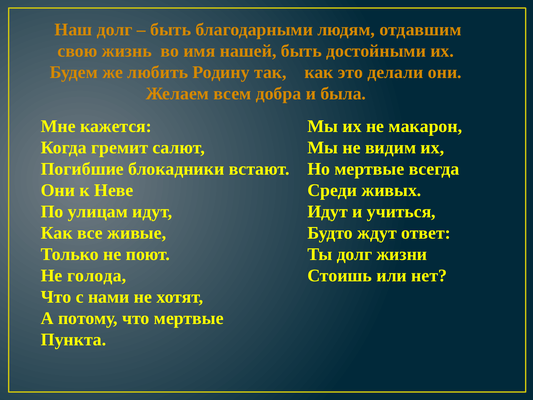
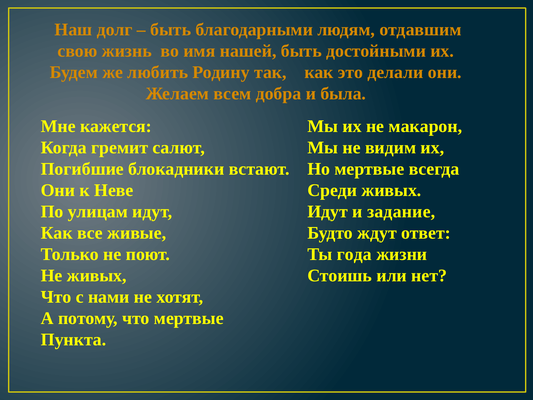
учиться: учиться -> задание
Ты долг: долг -> года
Не голода: голода -> живых
